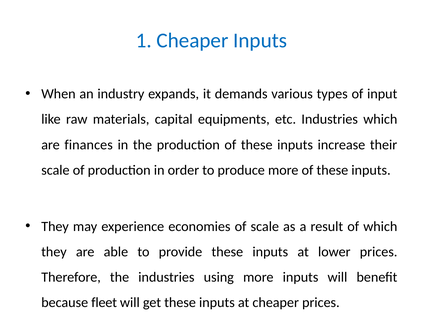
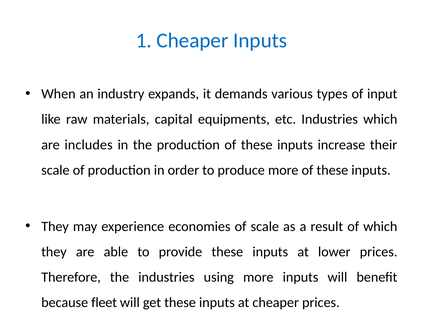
finances: finances -> includes
